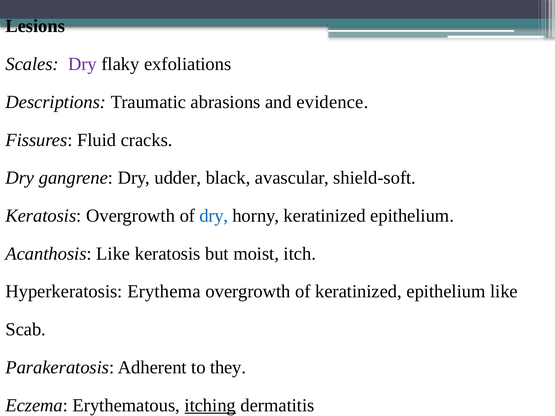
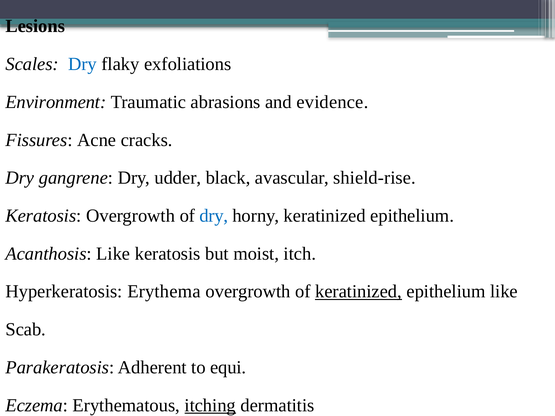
Dry at (82, 64) colour: purple -> blue
Descriptions: Descriptions -> Environment
Fluid: Fluid -> Acne
shield-soft: shield-soft -> shield-rise
keratinized at (358, 292) underline: none -> present
they: they -> equi
